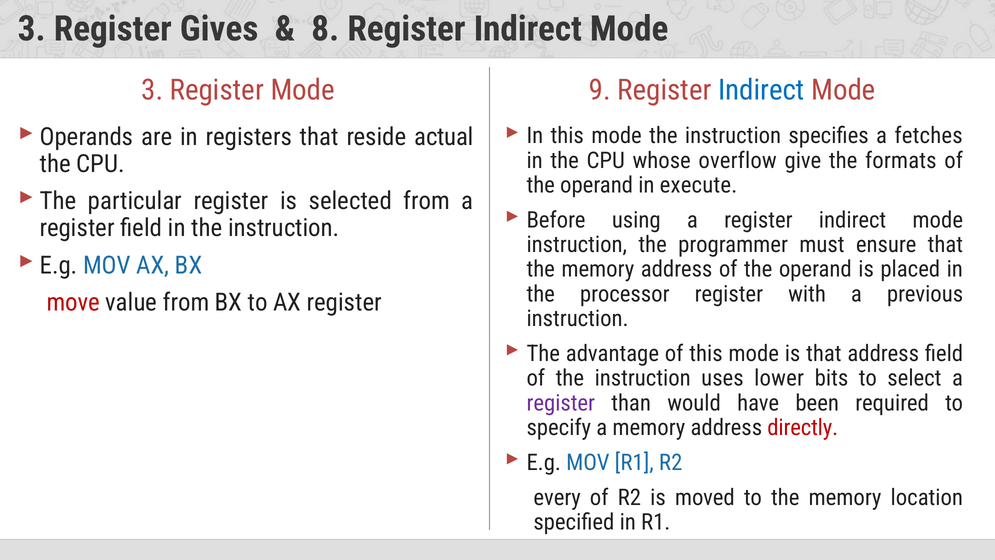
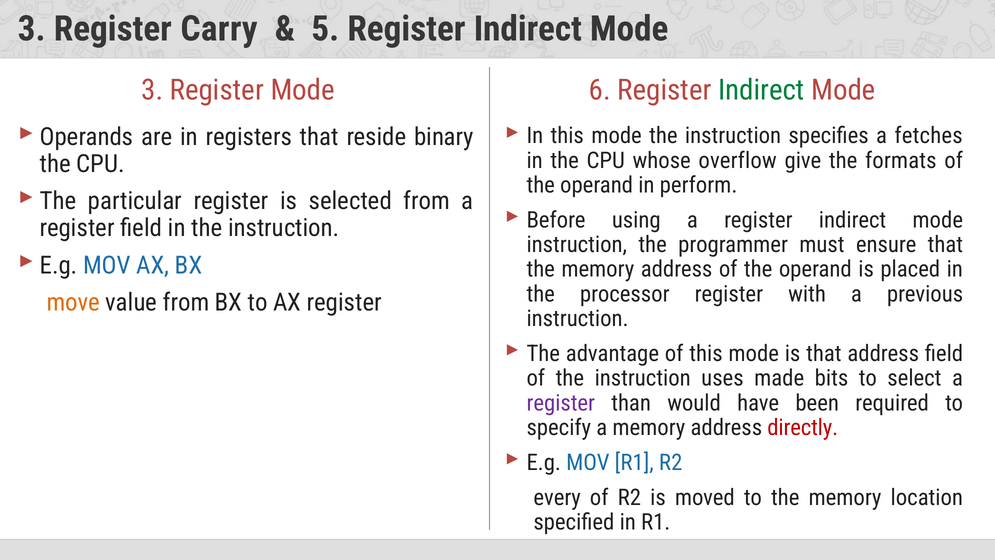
Gives: Gives -> Carry
8: 8 -> 5
9: 9 -> 6
Indirect at (761, 90) colour: blue -> green
actual: actual -> binary
execute: execute -> perform
move colour: red -> orange
lower: lower -> made
